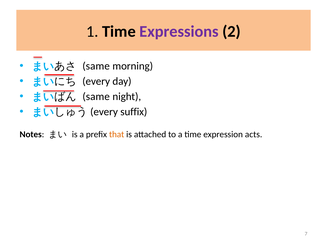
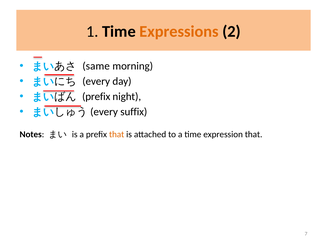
Expressions colour: purple -> orange
same at (96, 97): same -> prefix
expression acts: acts -> that
